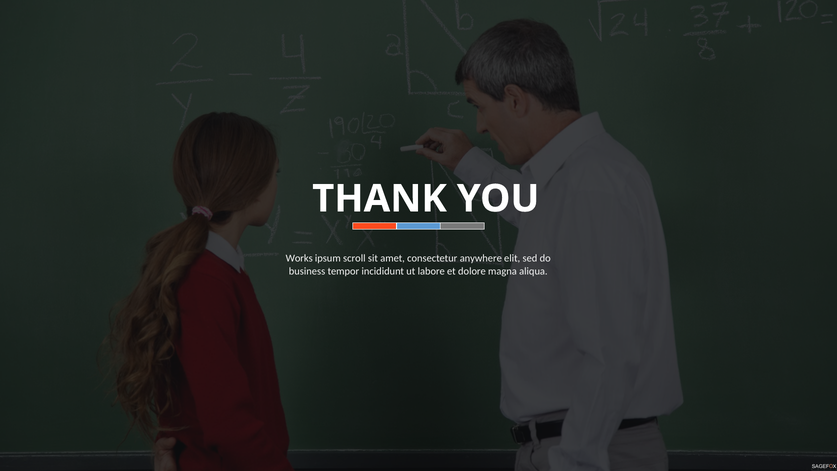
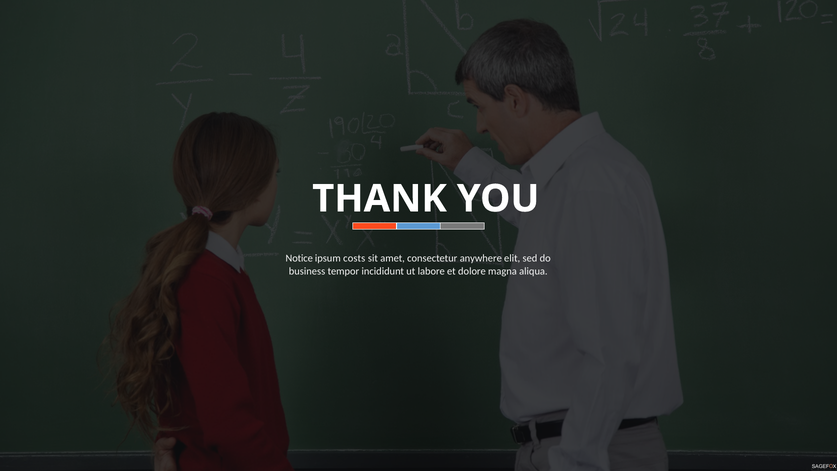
Works: Works -> Notice
scroll: scroll -> costs
